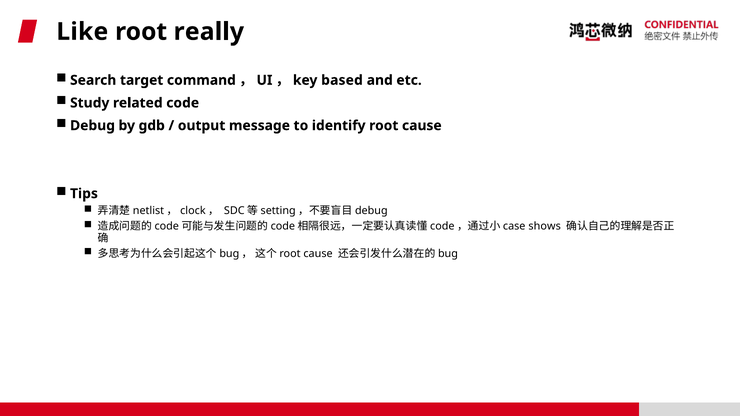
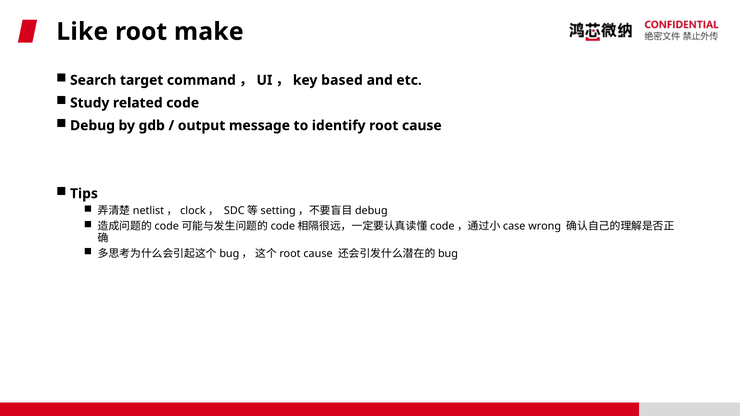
really: really -> make
shows: shows -> wrong
